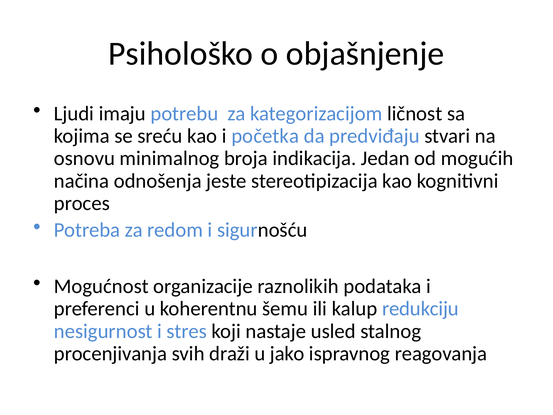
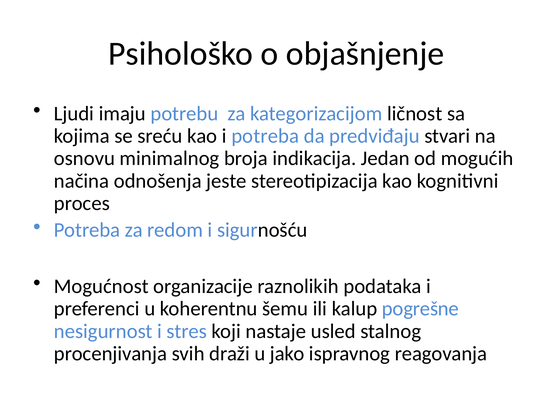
i početka: početka -> potreba
redukciju: redukciju -> pogrešne
